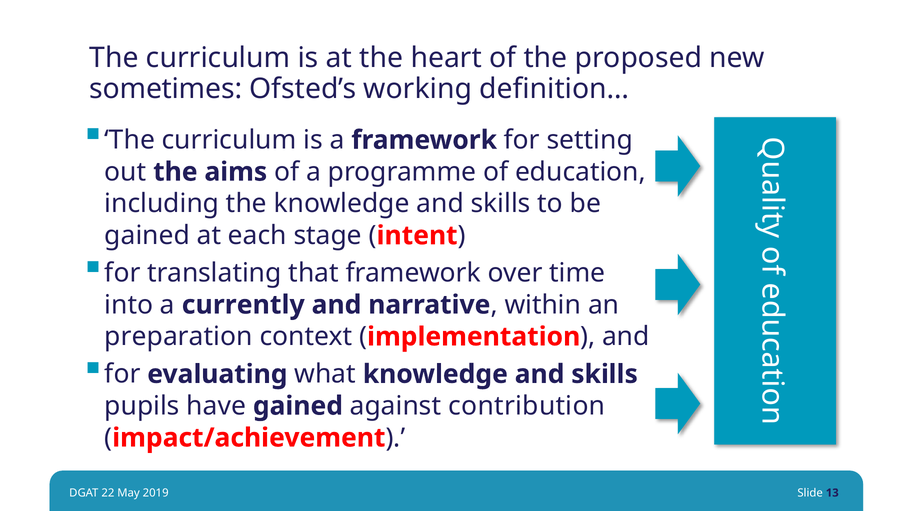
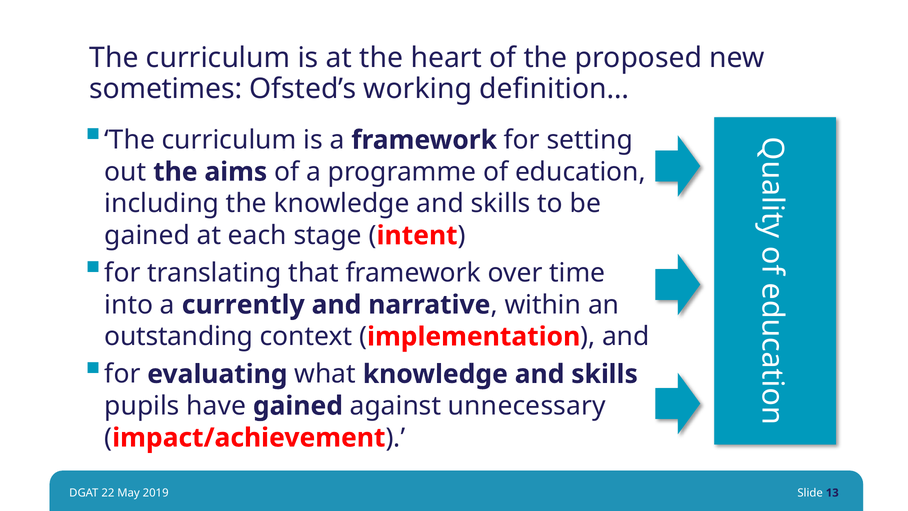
preparation: preparation -> outstanding
contribution: contribution -> unnecessary
